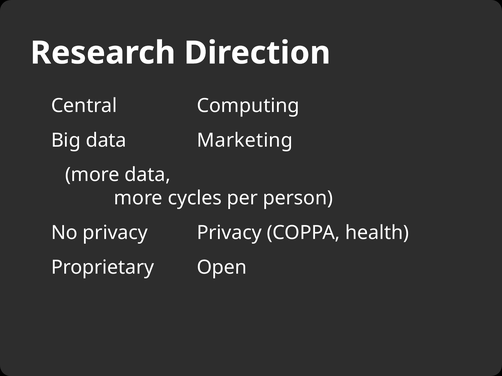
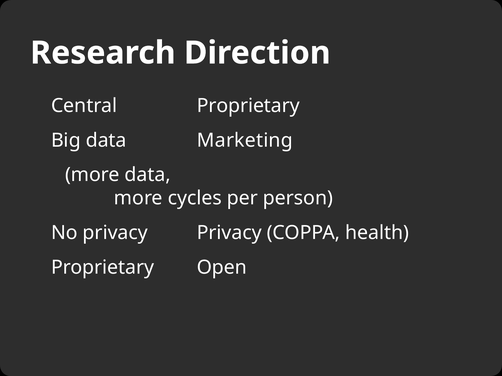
Computing at (248, 106): Computing -> Proprietary
